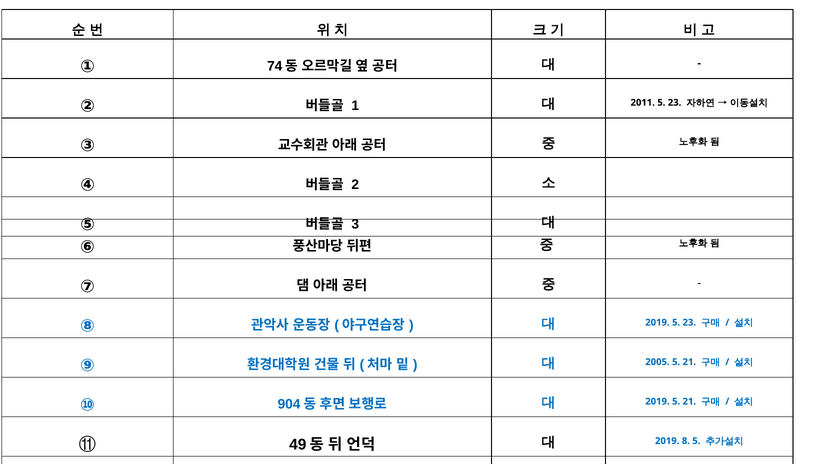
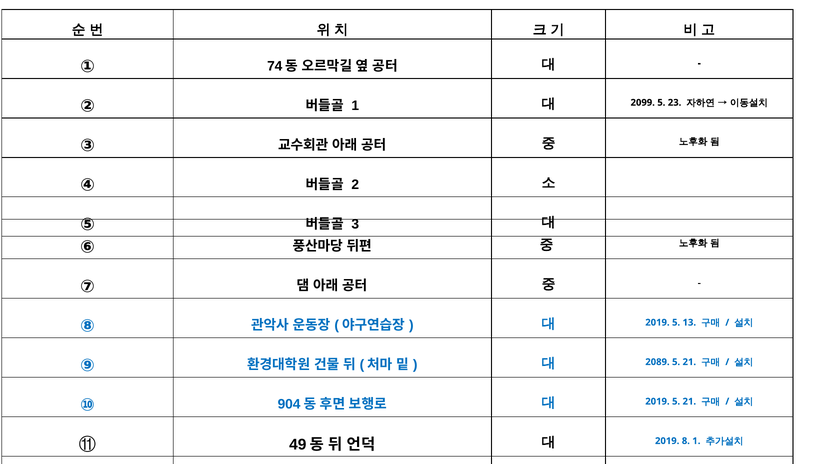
2011: 2011 -> 2099
2019 5 23: 23 -> 13
2005: 2005 -> 2089
8 5: 5 -> 1
